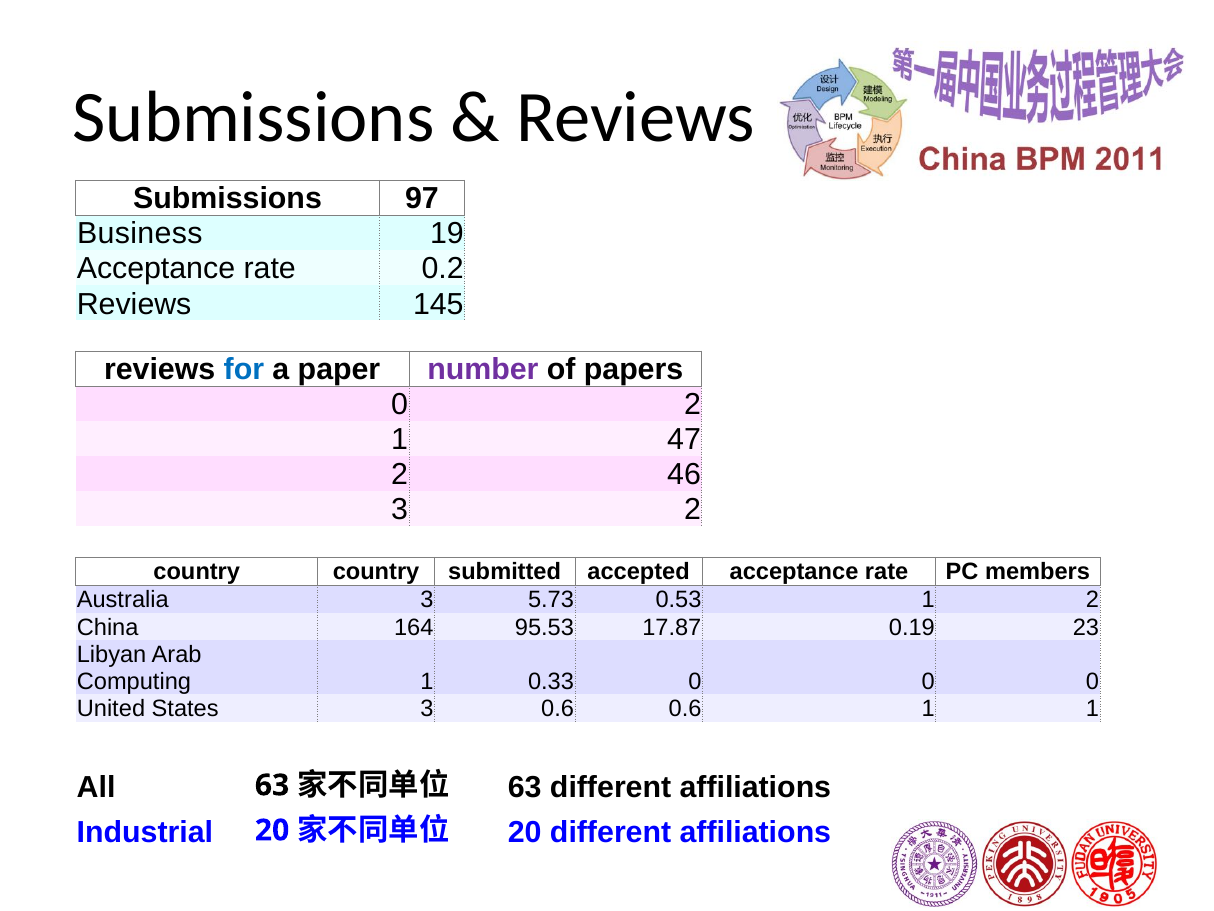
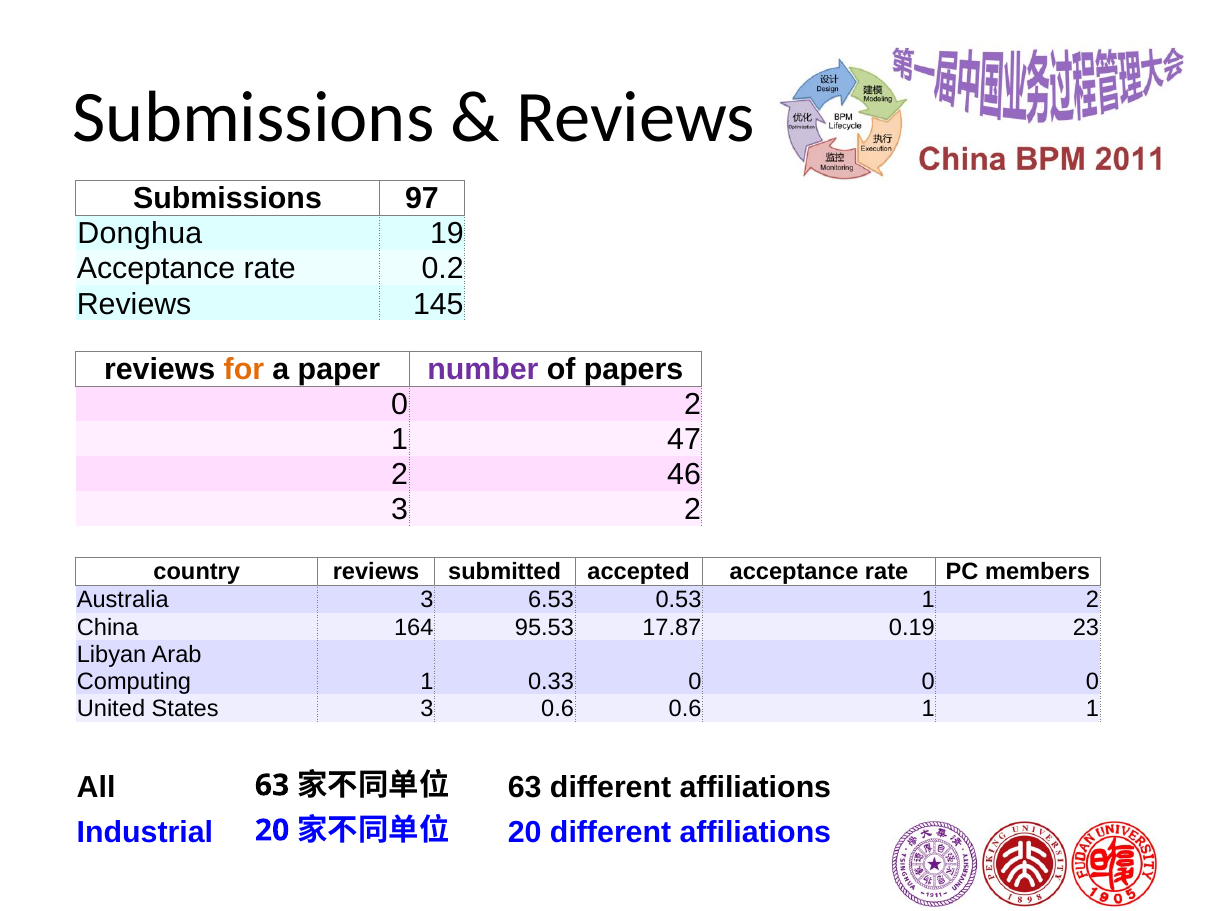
Business: Business -> Donghua
for colour: blue -> orange
country country: country -> reviews
5.73: 5.73 -> 6.53
